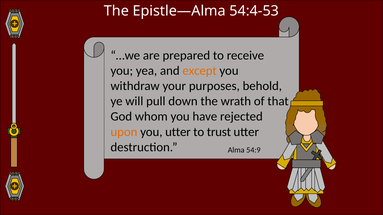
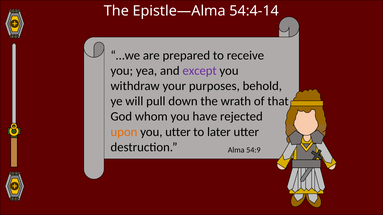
54:4-53: 54:4-53 -> 54:4-14
except colour: orange -> purple
trust: trust -> later
